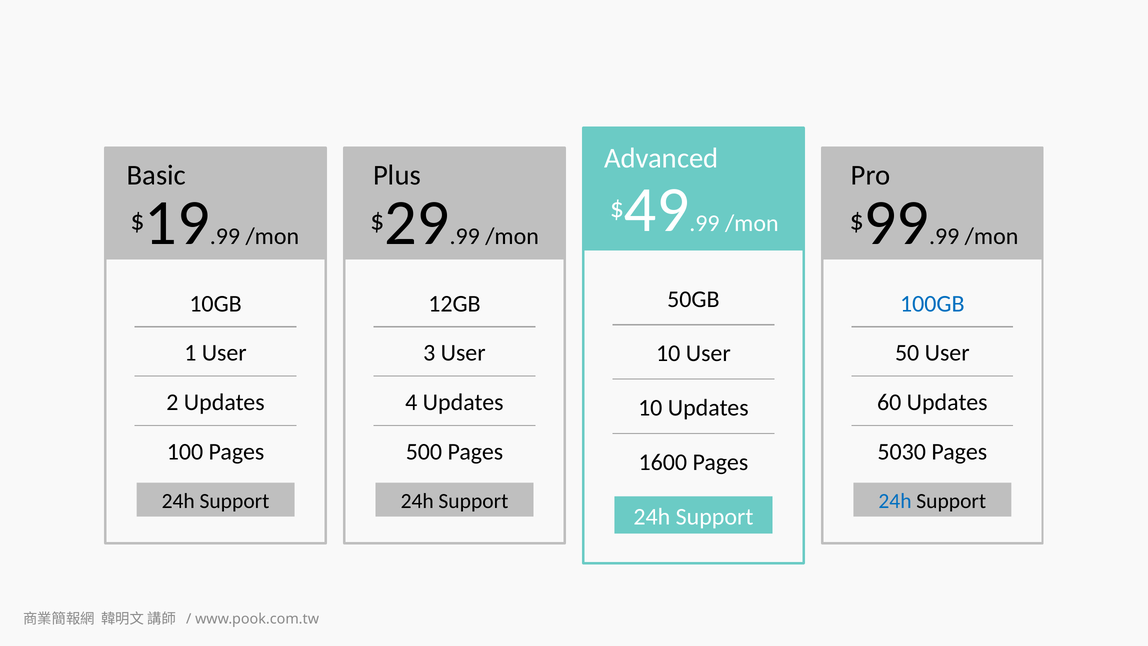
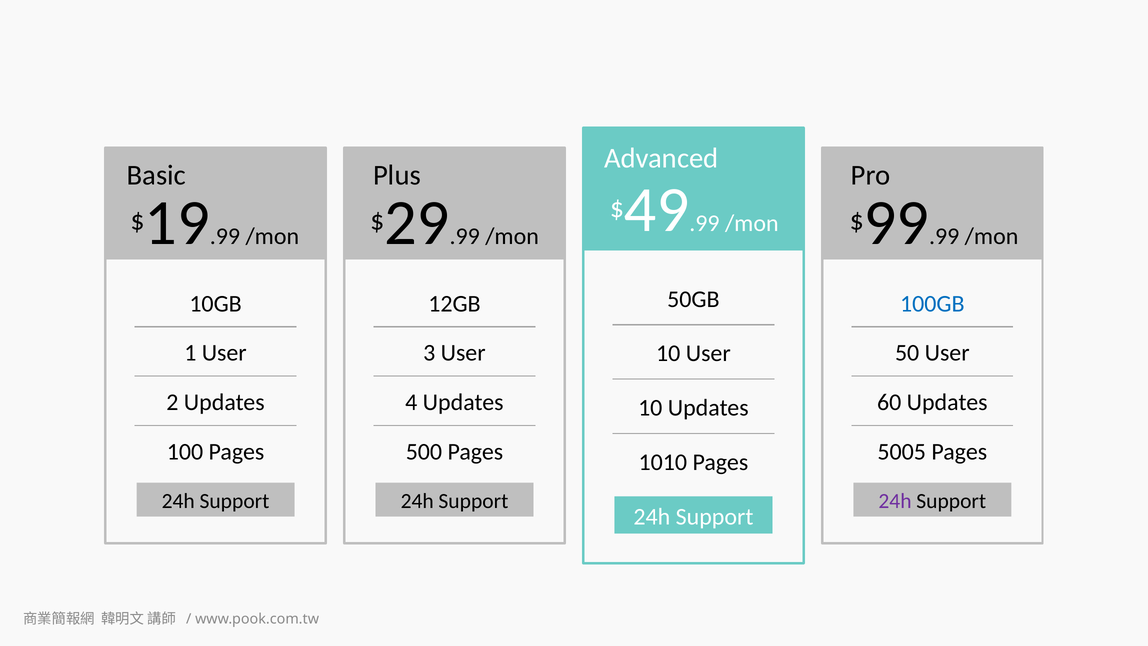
5030: 5030 -> 5005
1600: 1600 -> 1010
24h at (895, 501) colour: blue -> purple
